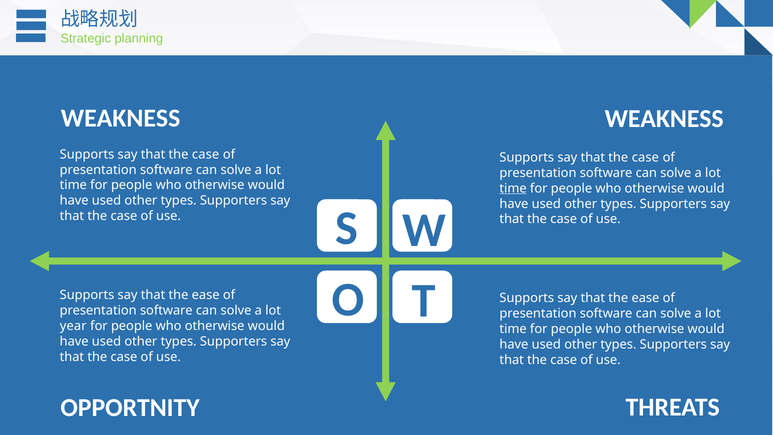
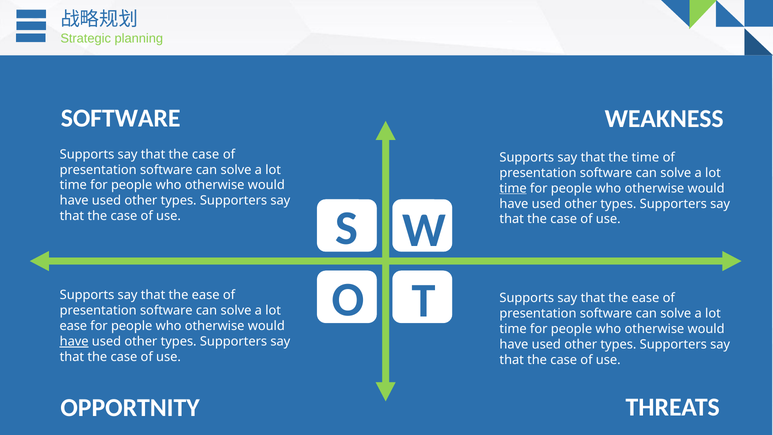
WEAKNESS at (121, 118): WEAKNESS -> SOFTWARE
case at (645, 157): case -> time
year at (73, 326): year -> ease
have at (74, 341) underline: none -> present
